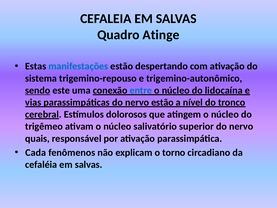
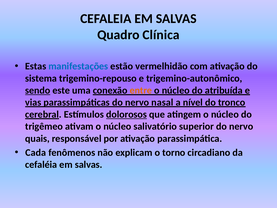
Atinge: Atinge -> Clínica
despertando: despertando -> vermelhidão
entre colour: blue -> orange
lidocaína: lidocaína -> atribuída
nervo estão: estão -> nasal
dolorosos underline: none -> present
